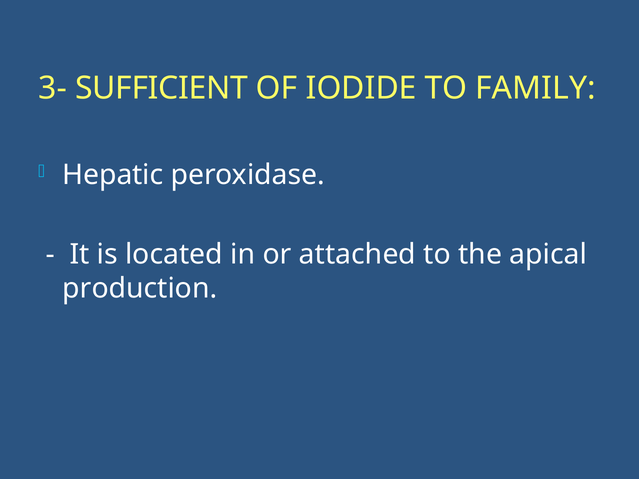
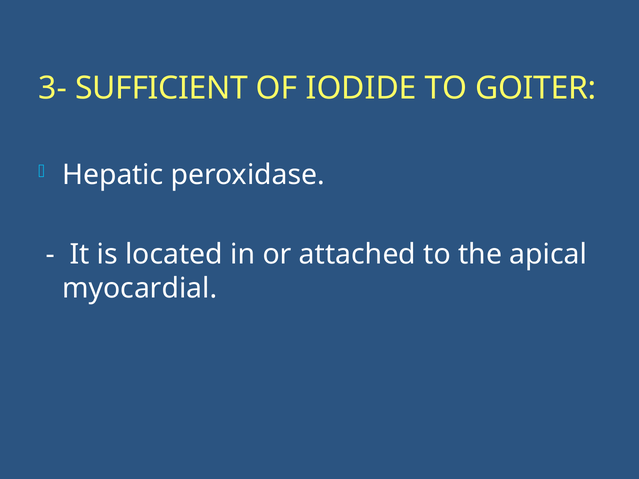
FAMILY: FAMILY -> GOITER
production: production -> myocardial
